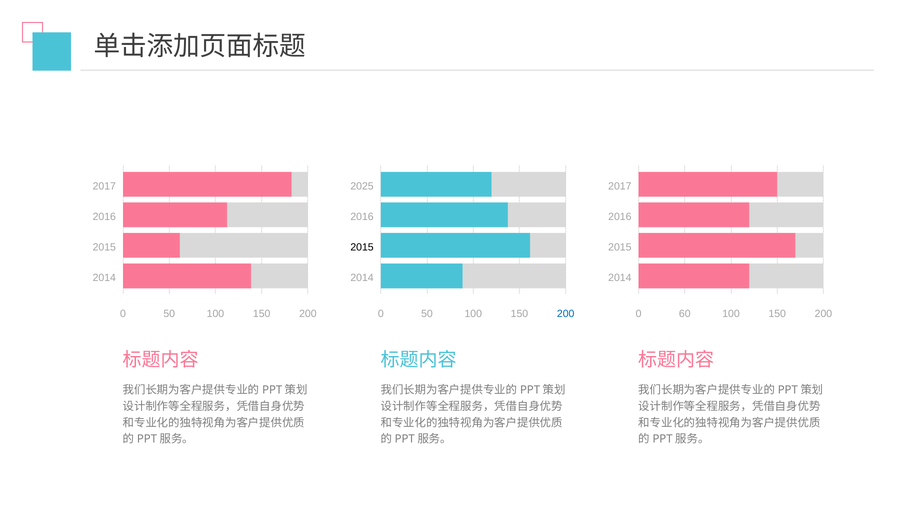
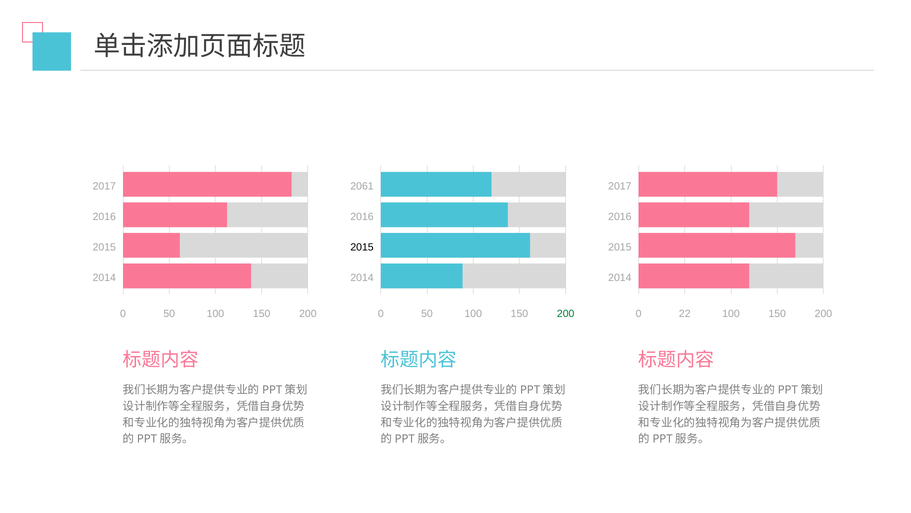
2025: 2025 -> 2061
200 at (566, 313) colour: blue -> green
60: 60 -> 22
